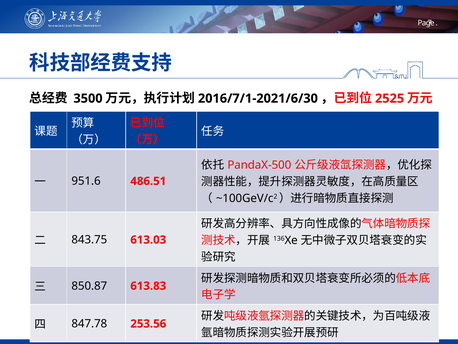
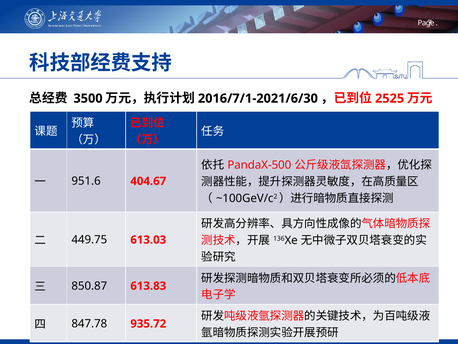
486.51: 486.51 -> 404.67
843.75: 843.75 -> 449.75
253.56: 253.56 -> 935.72
